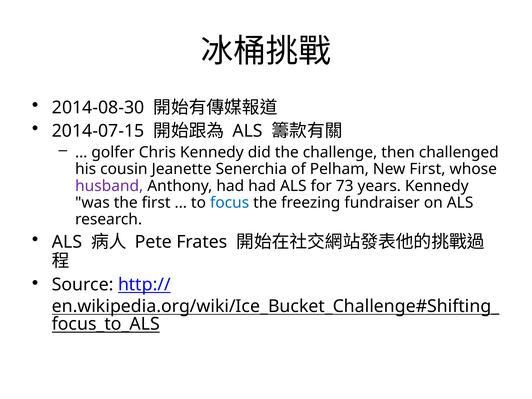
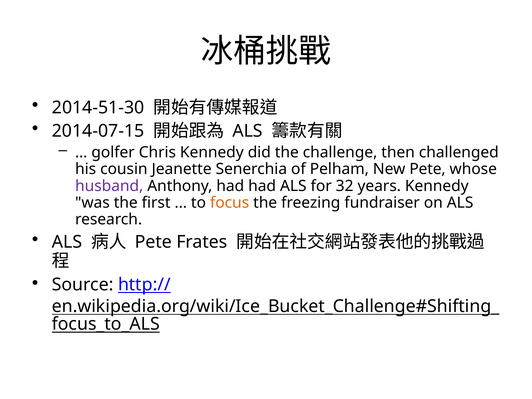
2014-08-30: 2014-08-30 -> 2014-51-30
New First: First -> Pete
73: 73 -> 32
focus colour: blue -> orange
